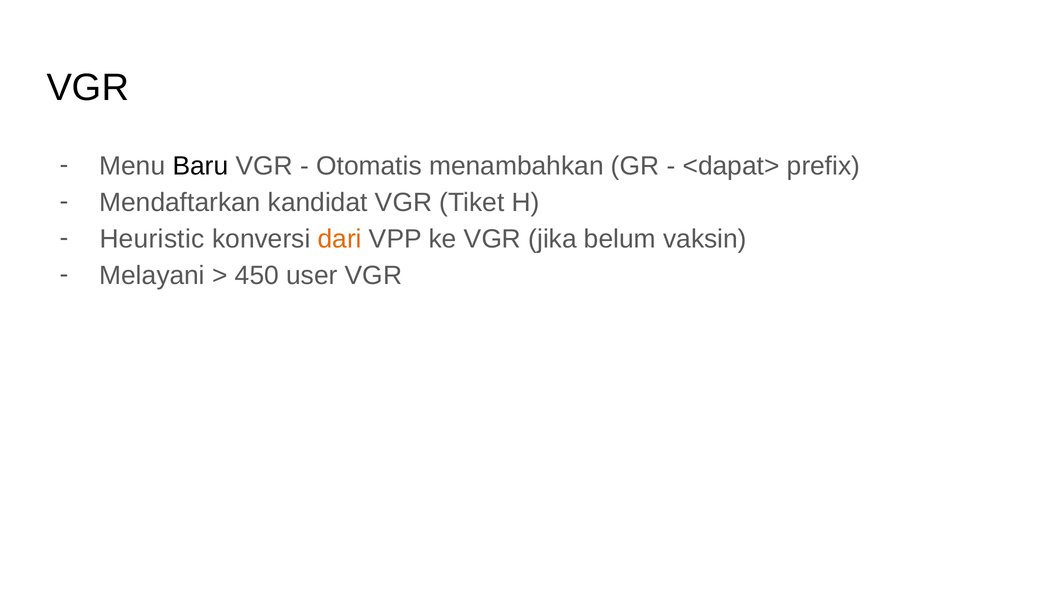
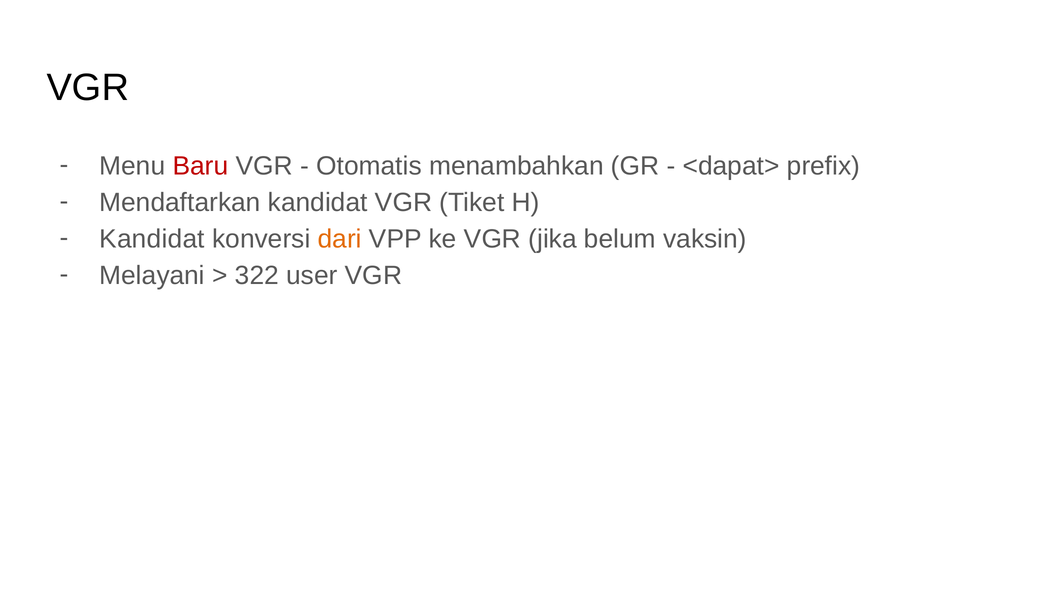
Baru colour: black -> red
Heuristic at (152, 239): Heuristic -> Kandidat
450: 450 -> 322
